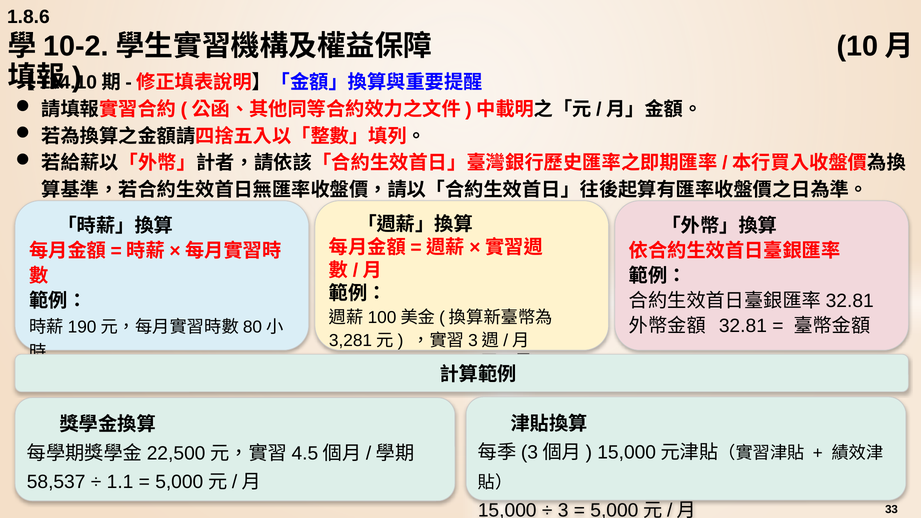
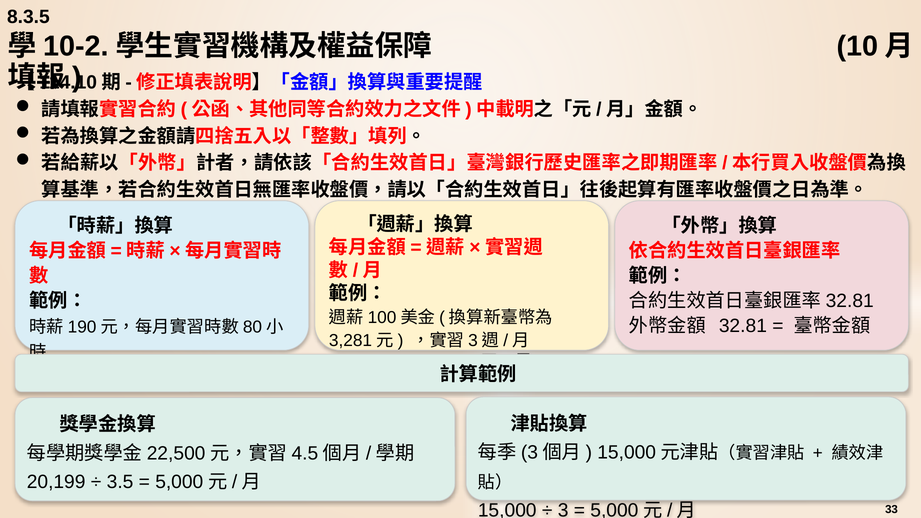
1.8.6: 1.8.6 -> 8.3.5
58,537: 58,537 -> 20,199
1.1: 1.1 -> 3.5
